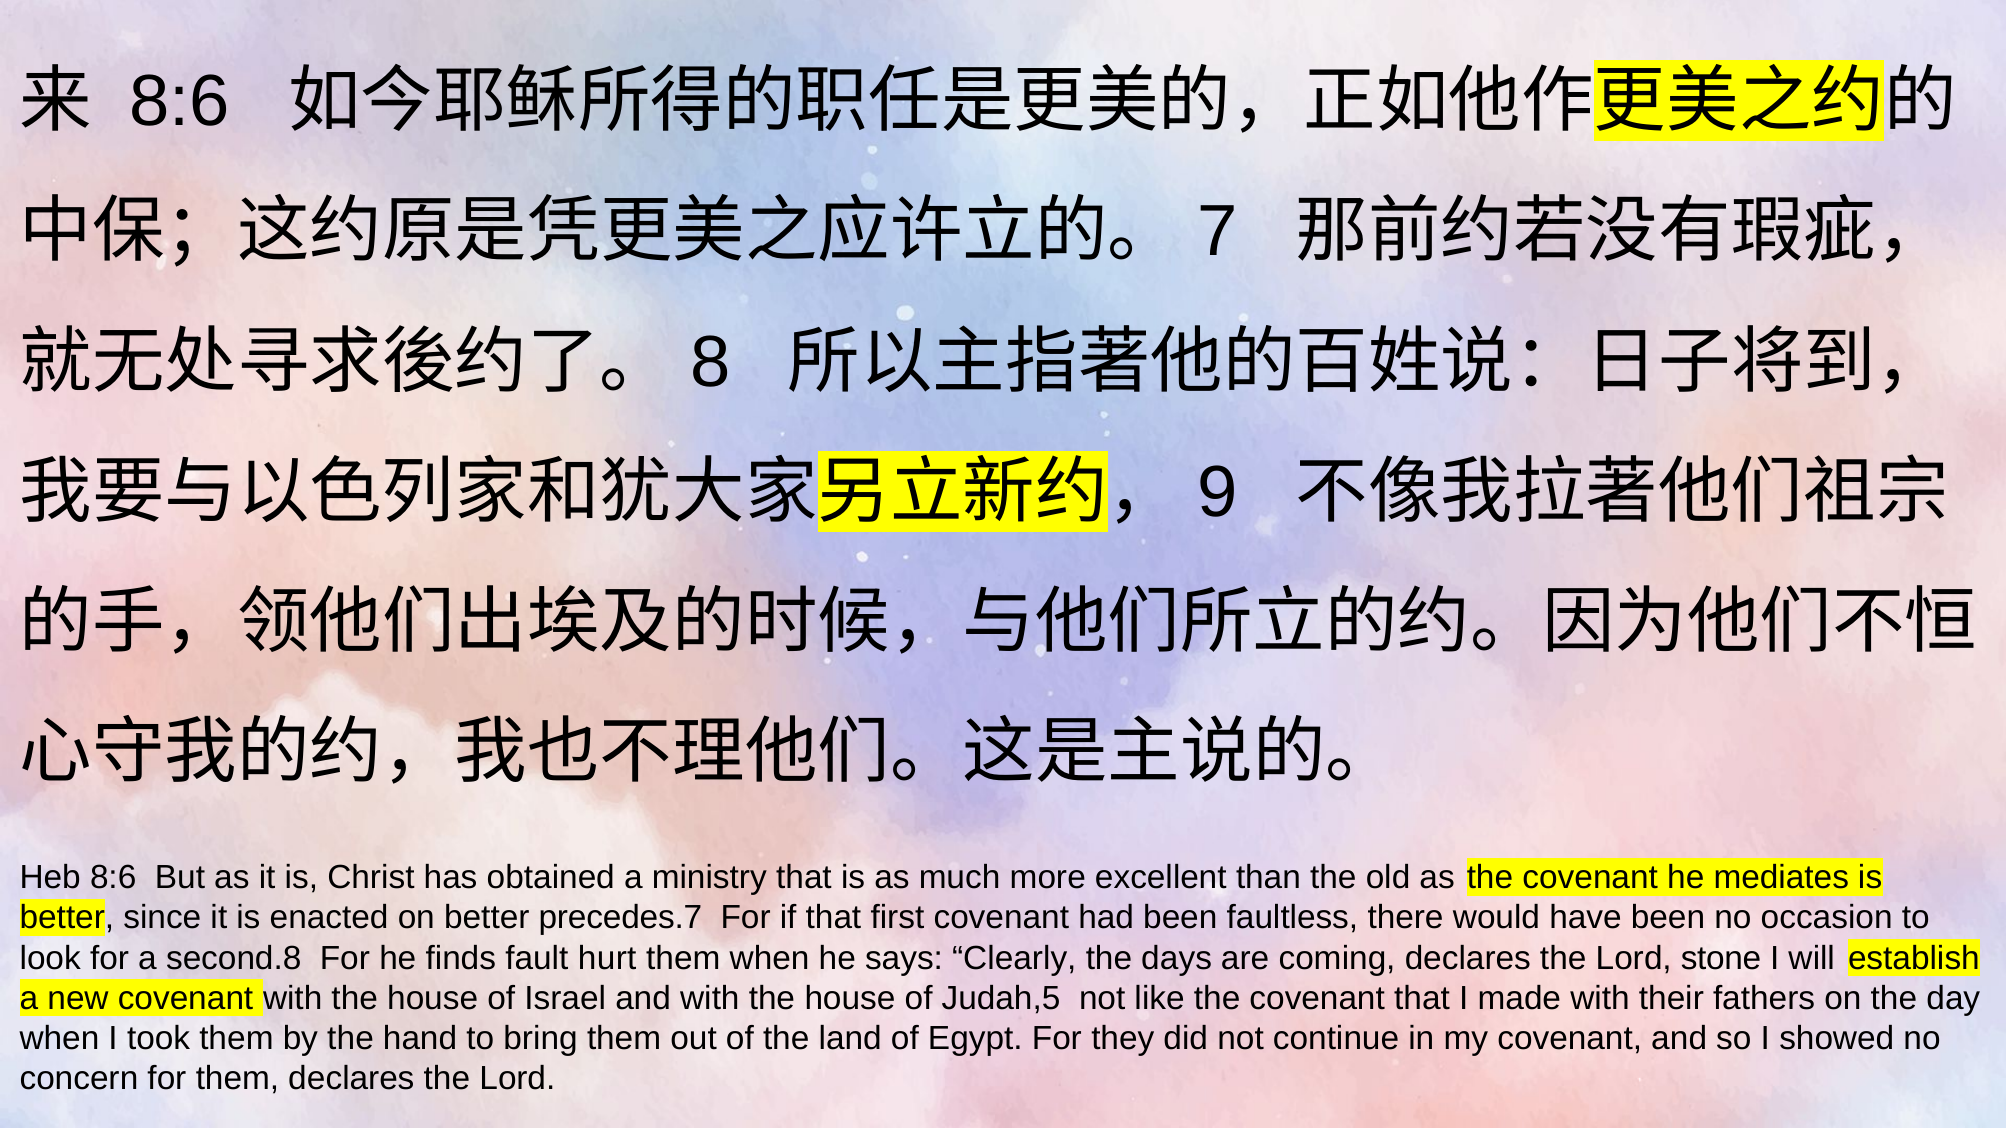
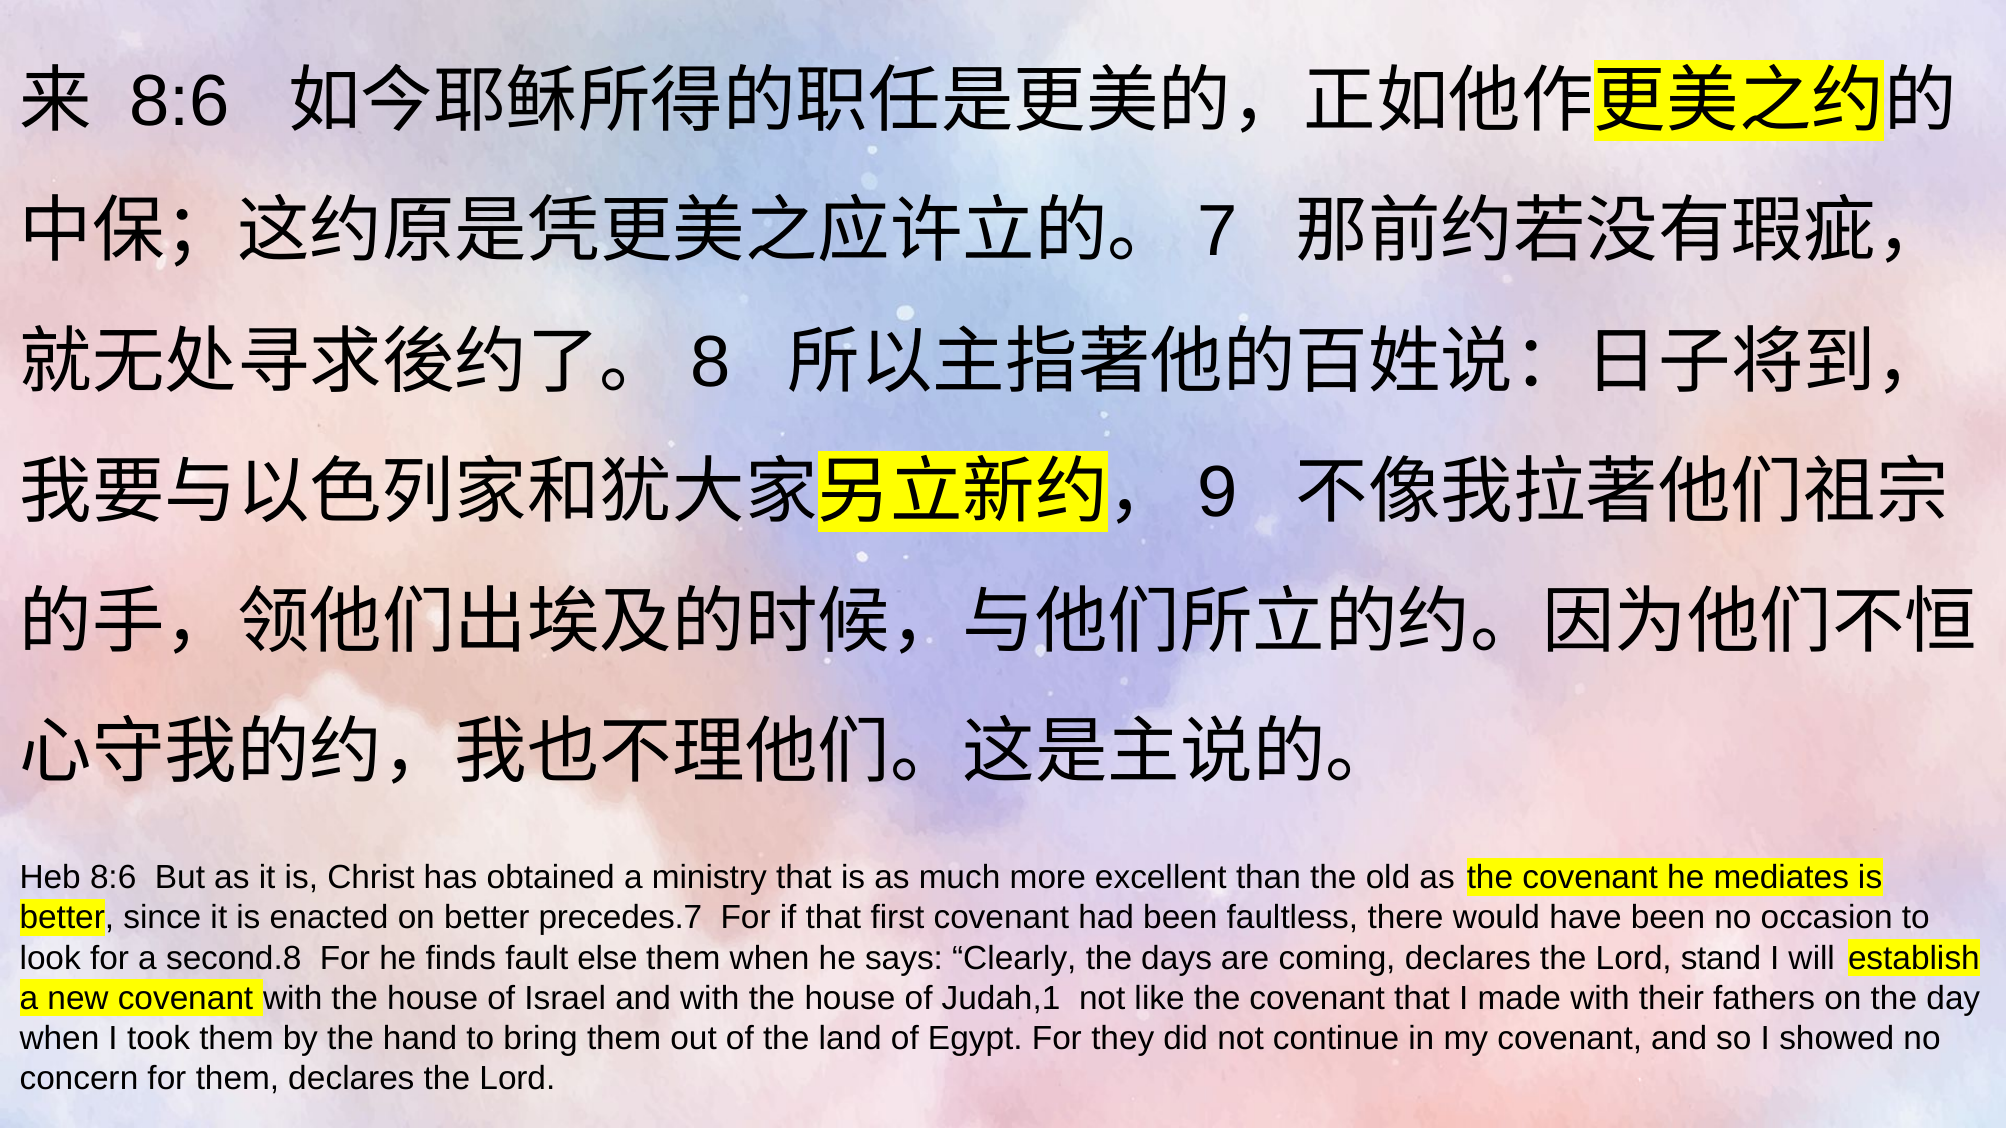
hurt: hurt -> else
stone: stone -> stand
Judah,5: Judah,5 -> Judah,1
